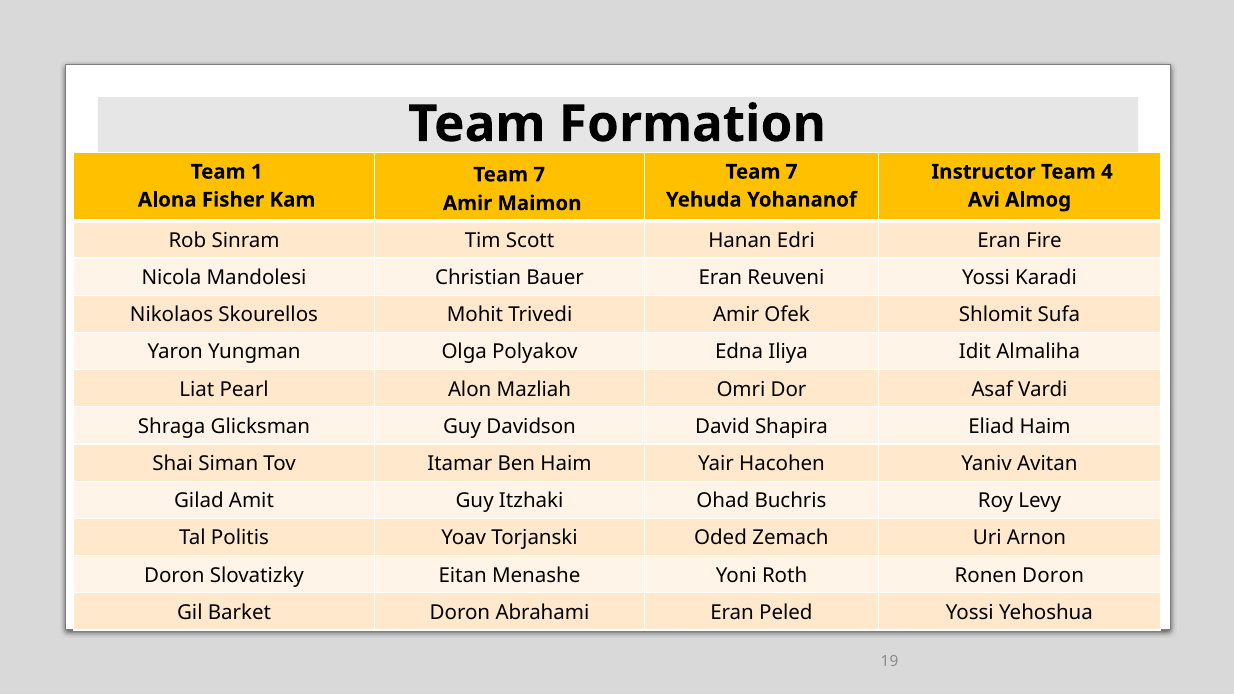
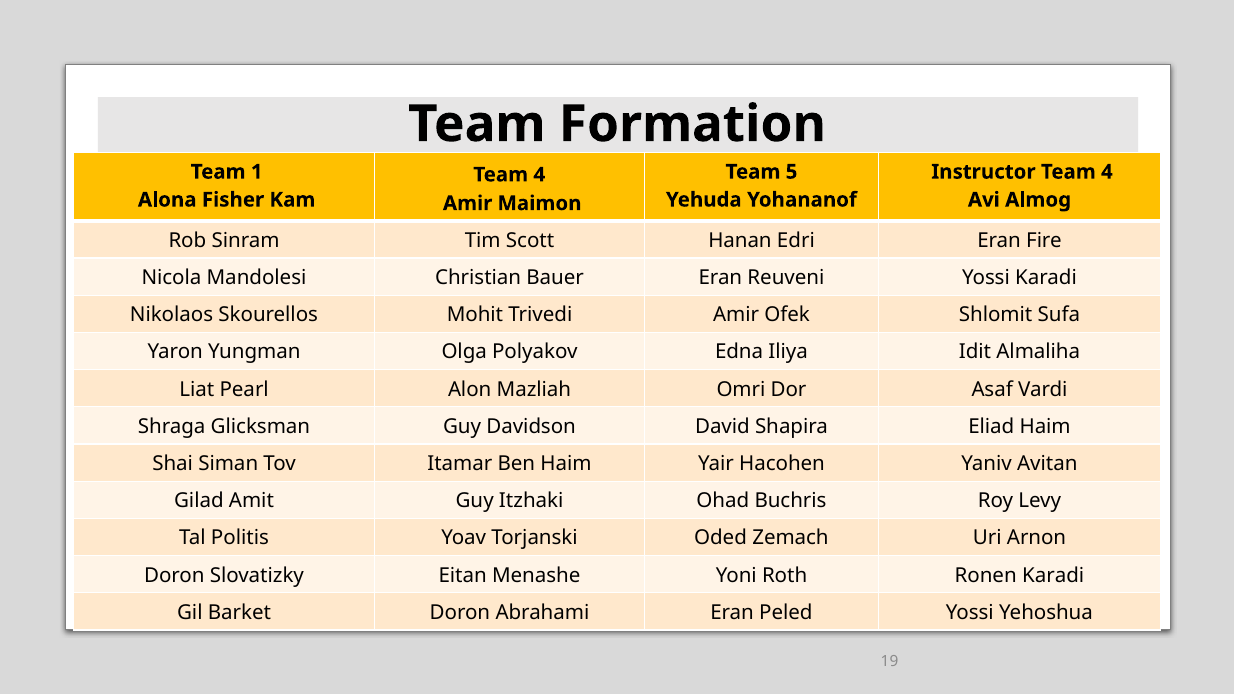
7 at (792, 172): 7 -> 5
7 at (539, 175): 7 -> 4
Ronen Doron: Doron -> Karadi
